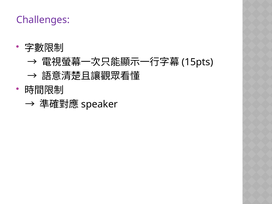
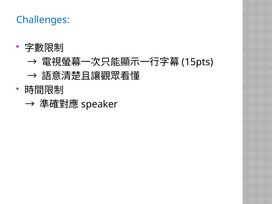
Challenges colour: purple -> blue
